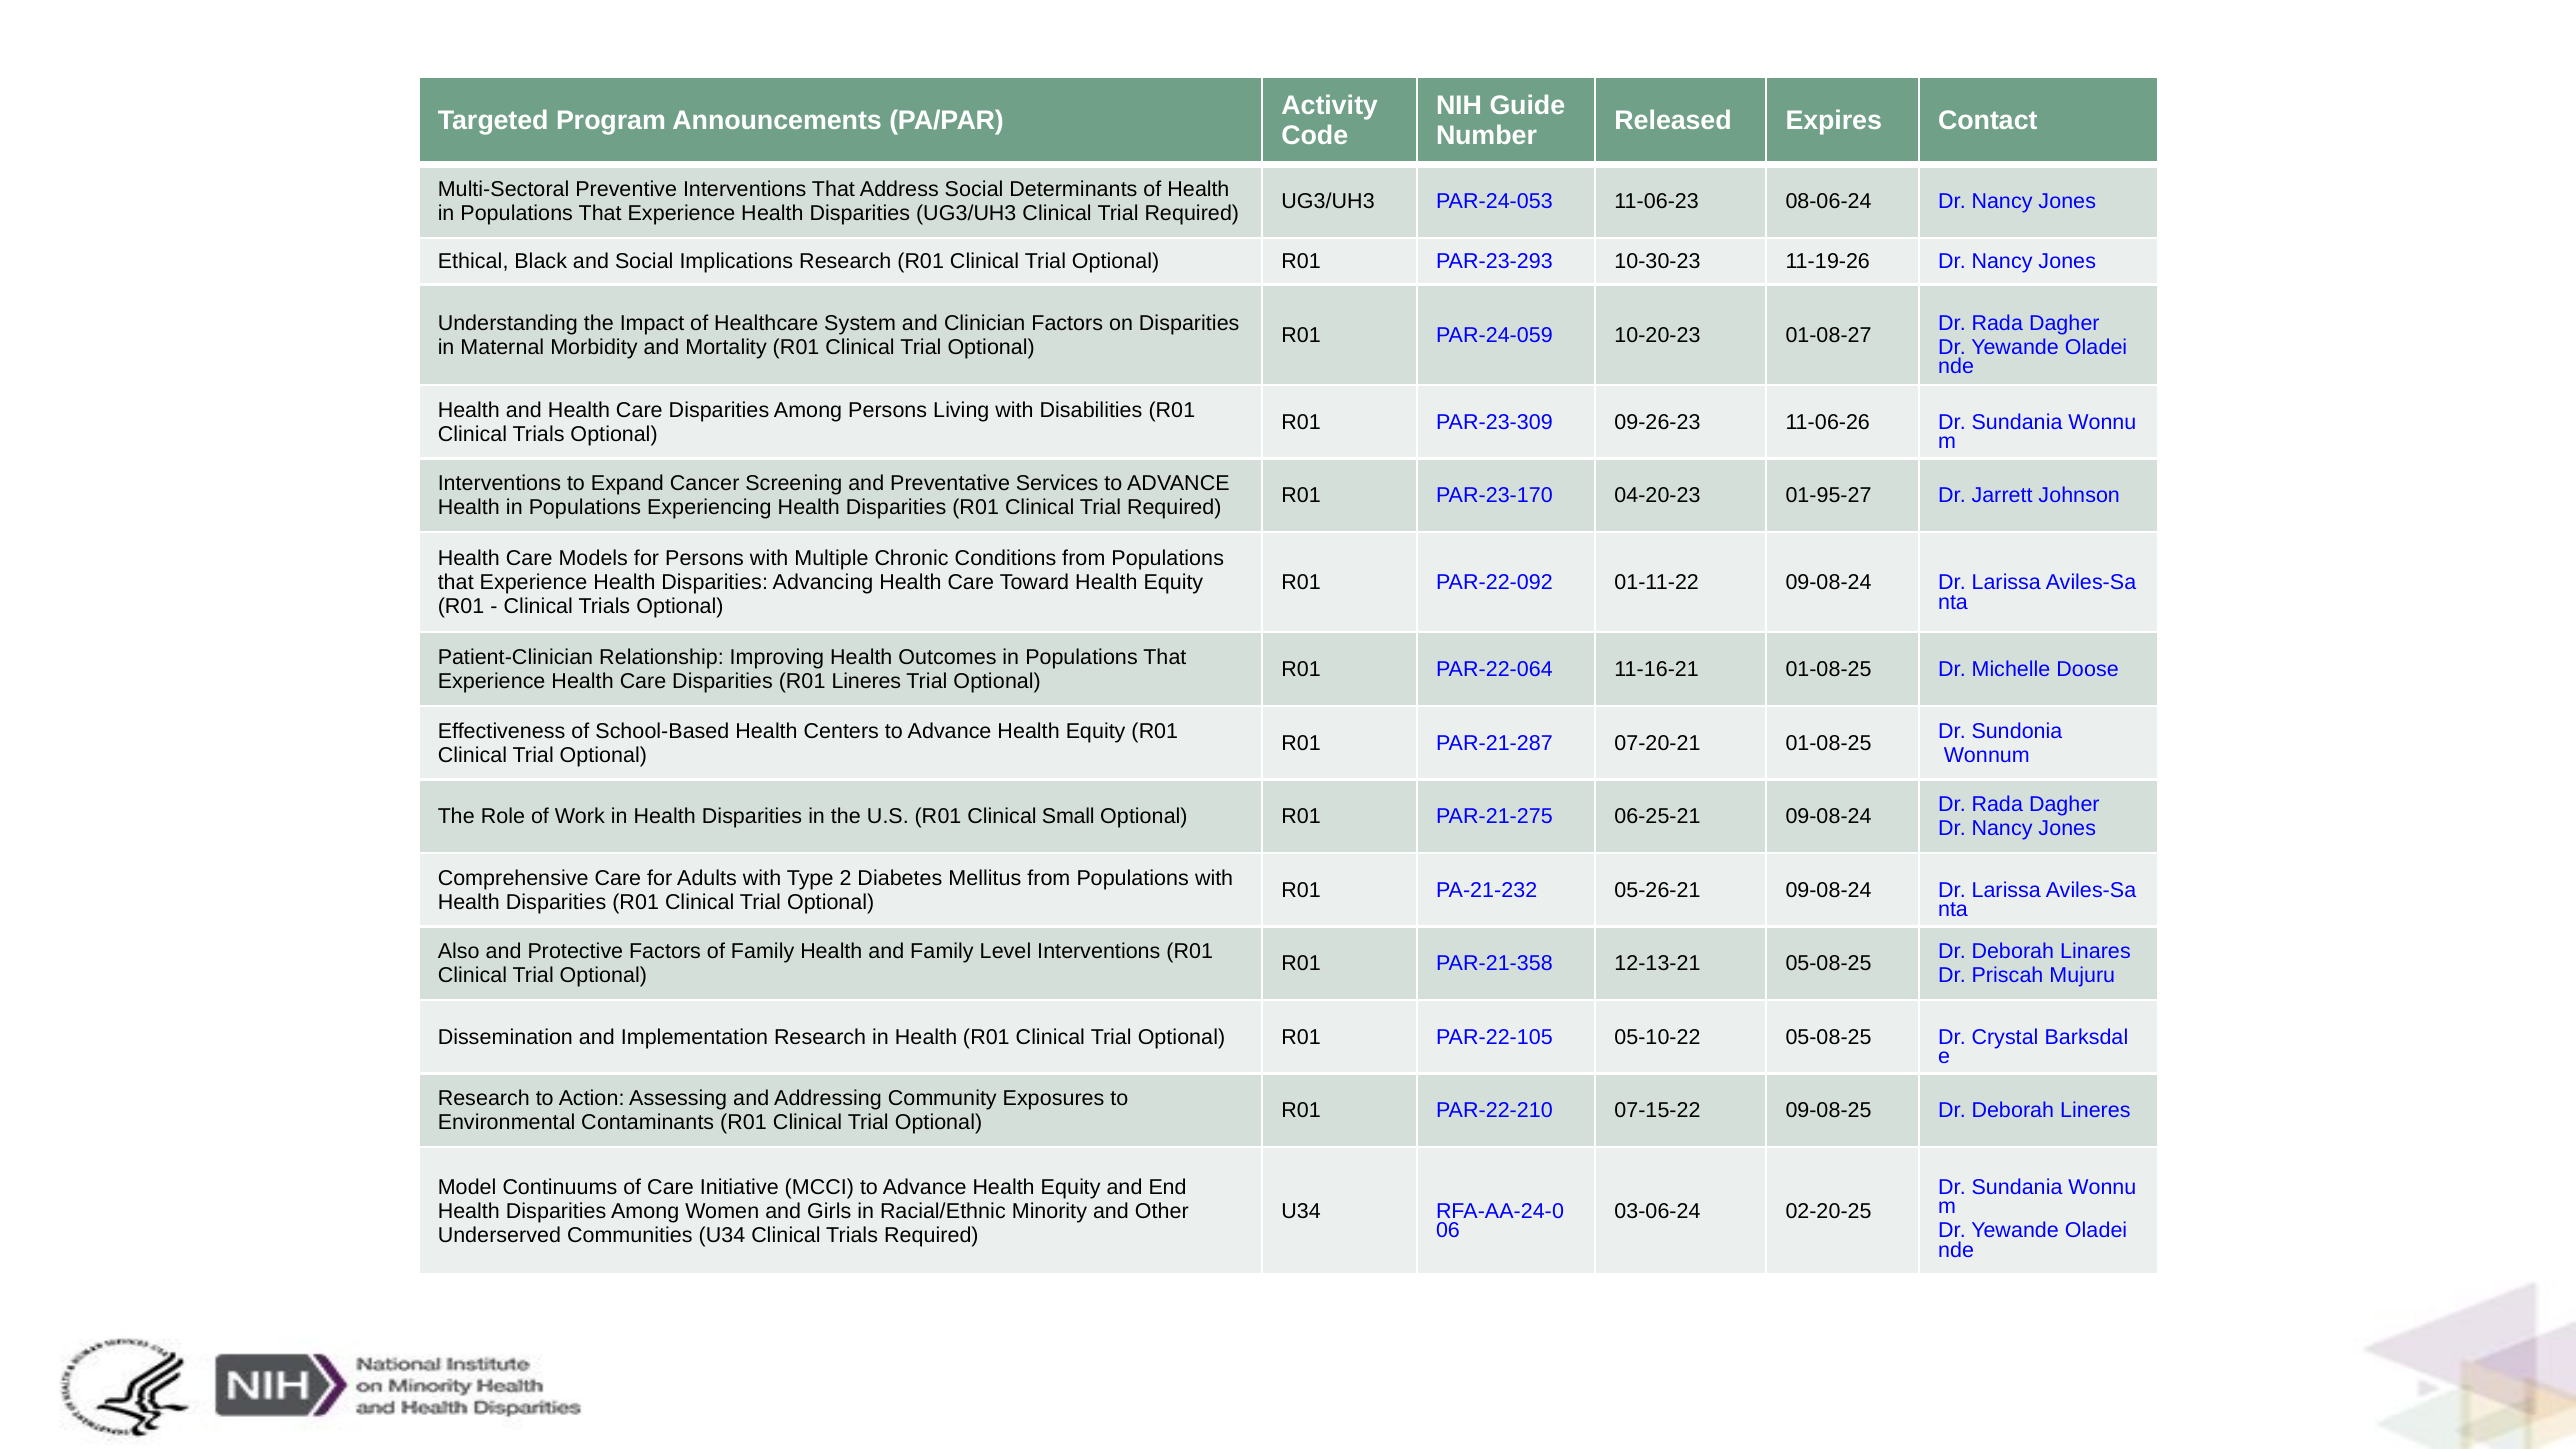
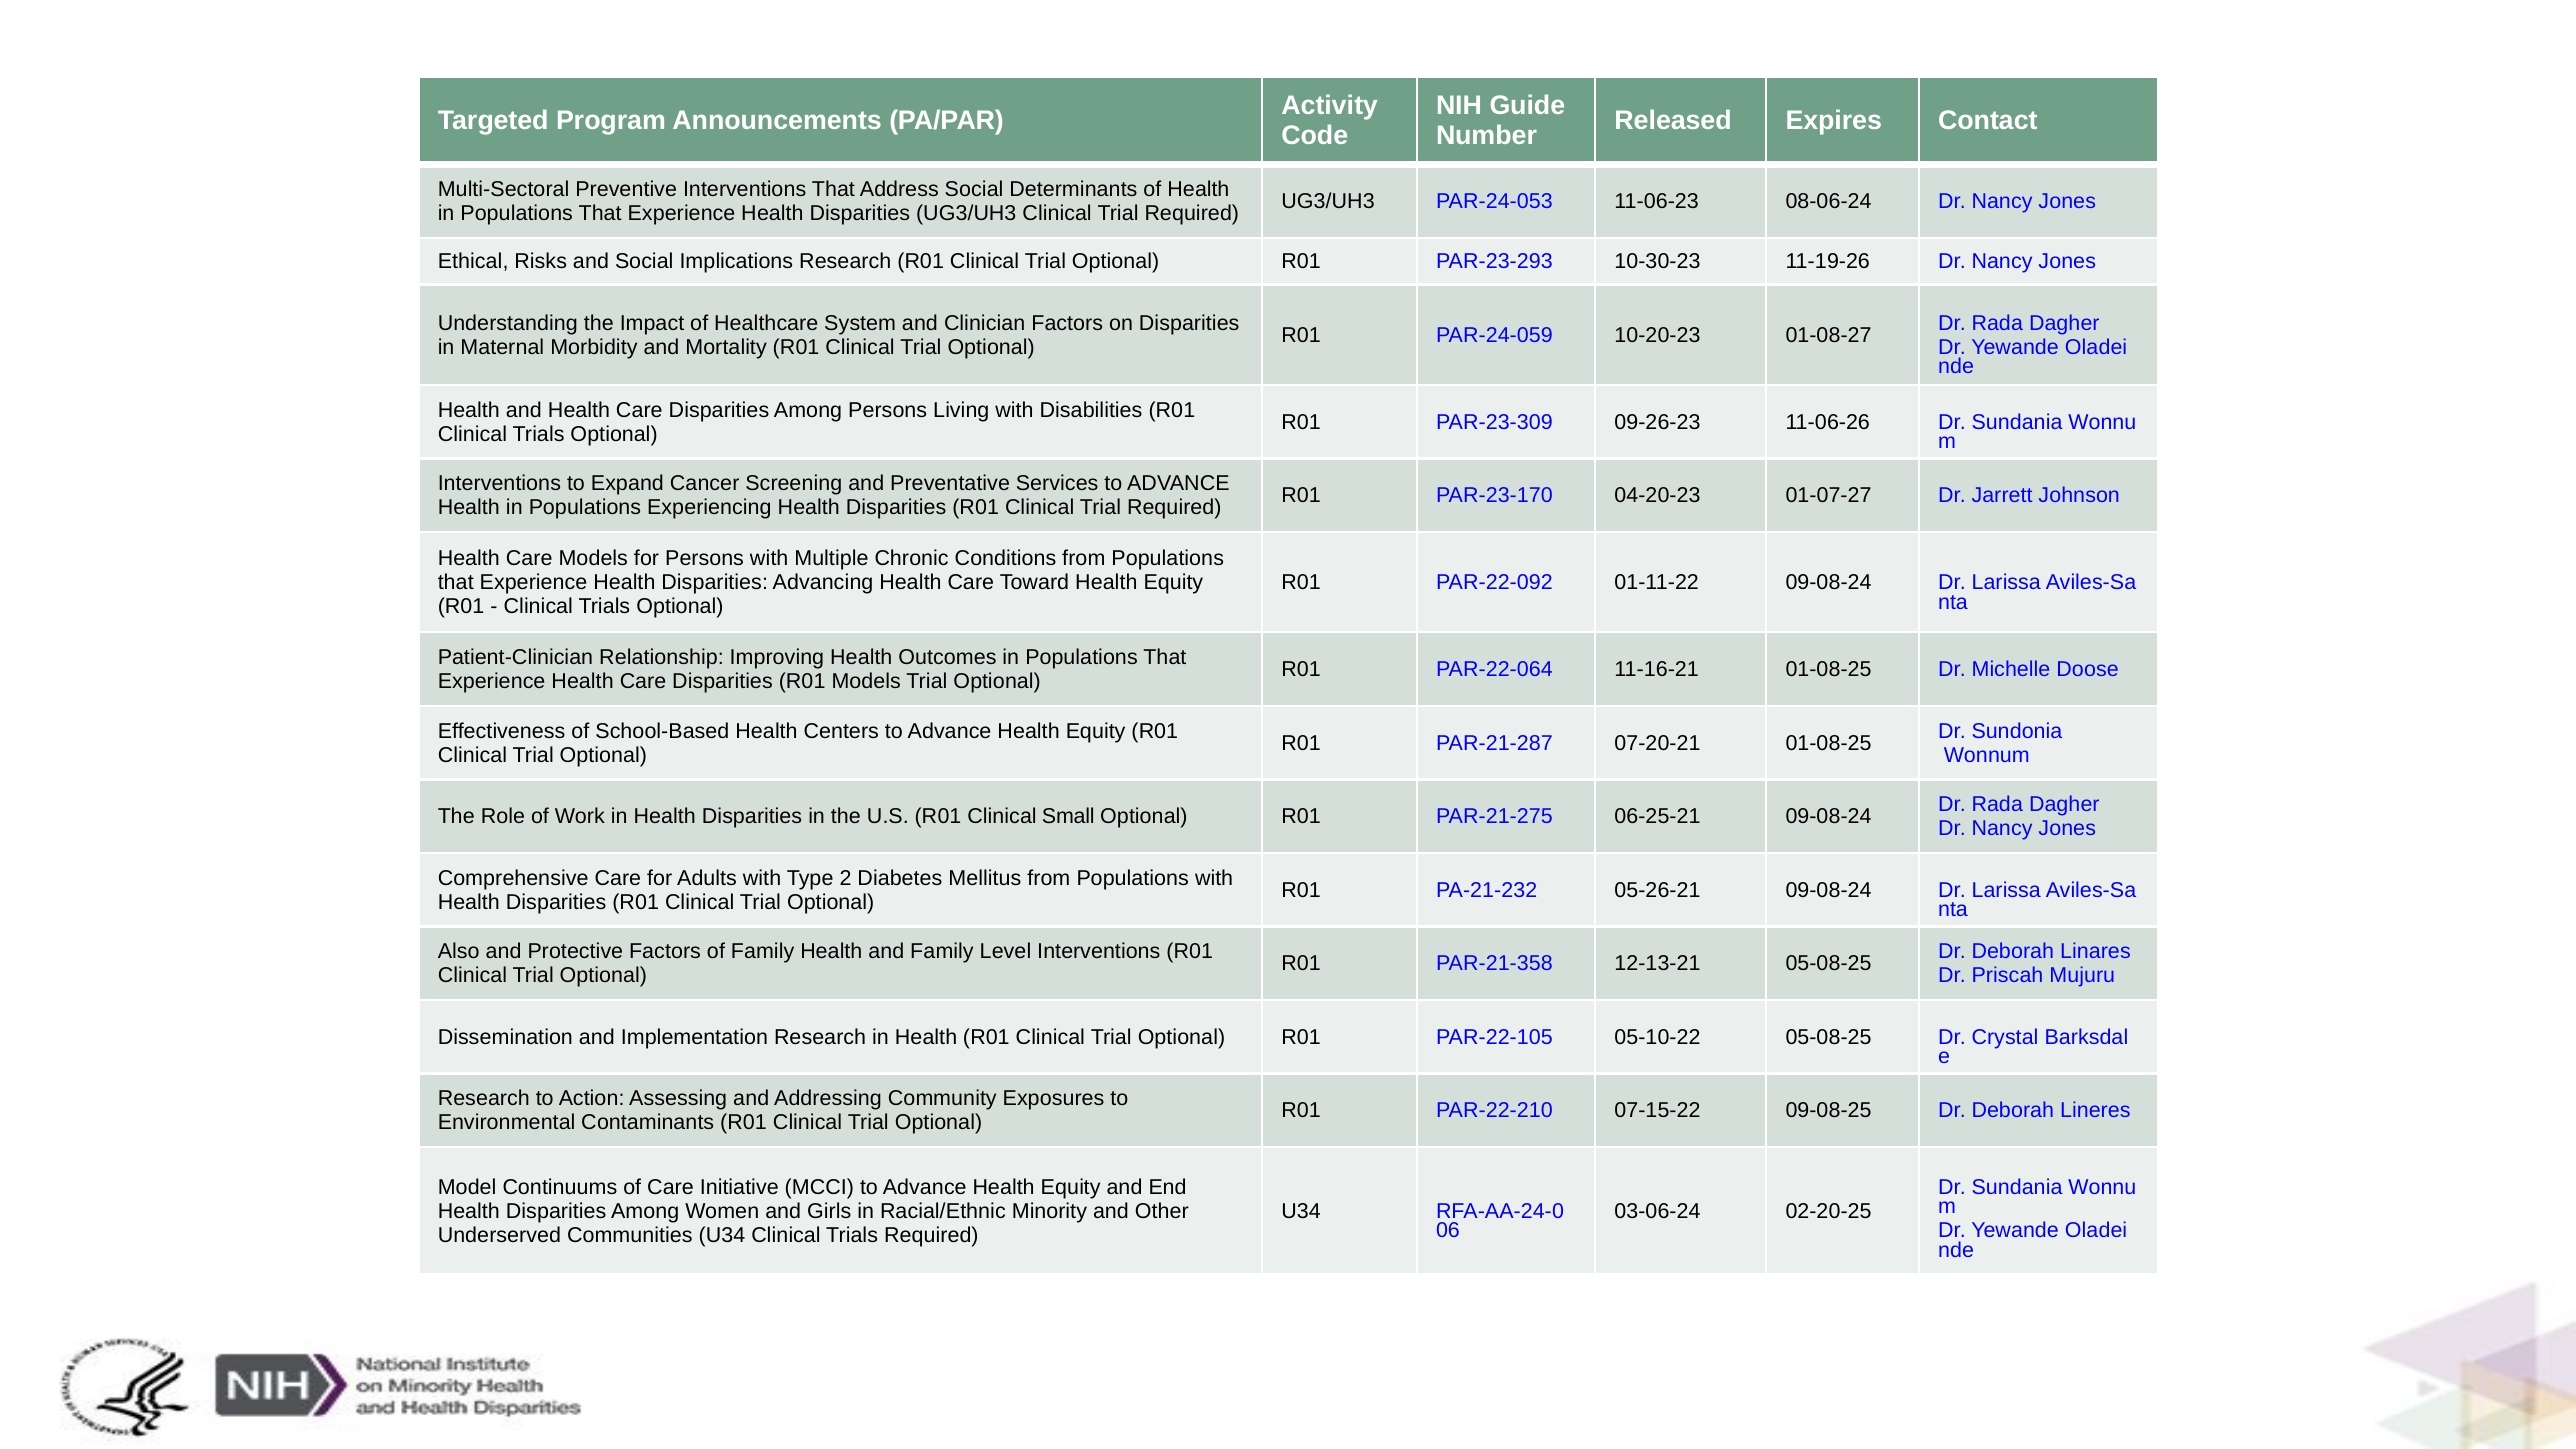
Black: Black -> Risks
01-95-27: 01-95-27 -> 01-07-27
R01 Lineres: Lineres -> Models
